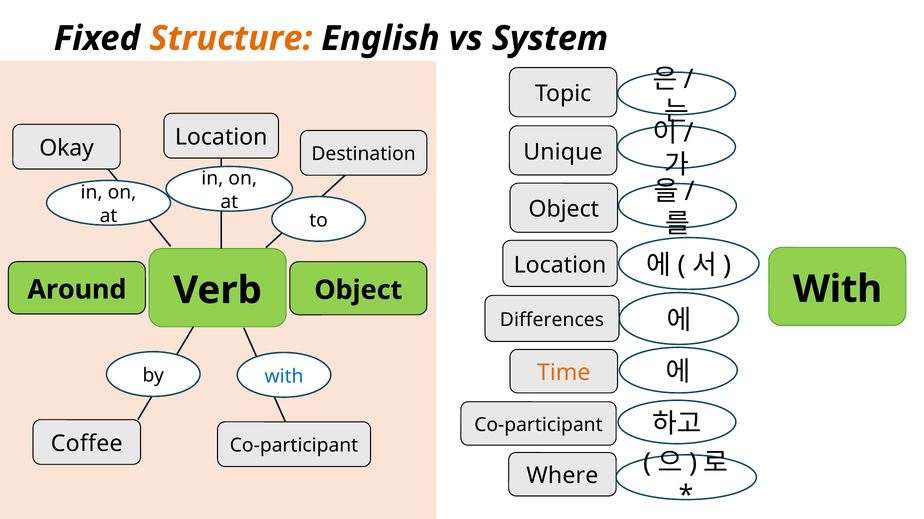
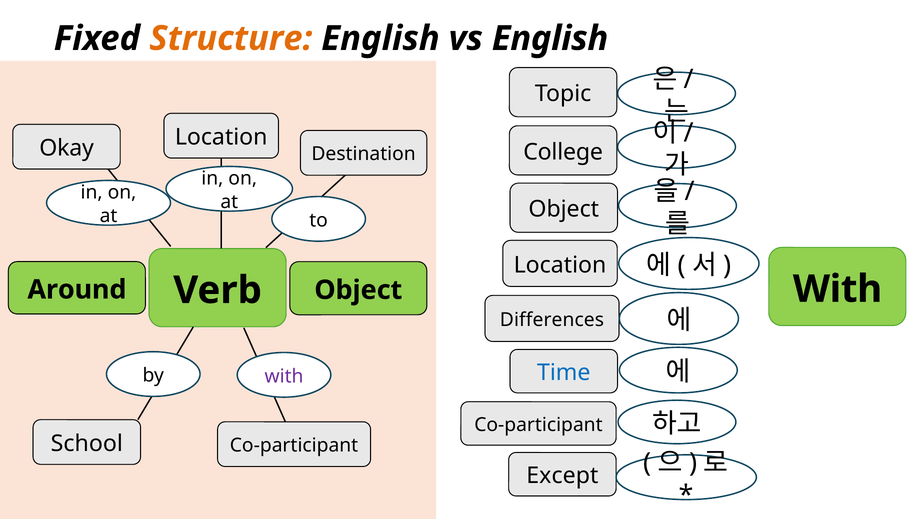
vs System: System -> English
Unique: Unique -> College
Time colour: orange -> blue
with at (284, 377) colour: blue -> purple
Coffee: Coffee -> School
Where: Where -> Except
